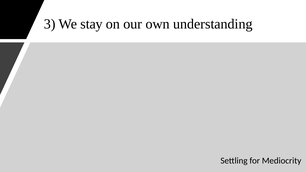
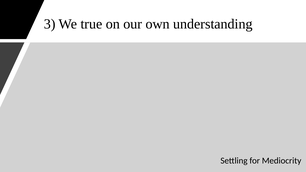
stay: stay -> true
